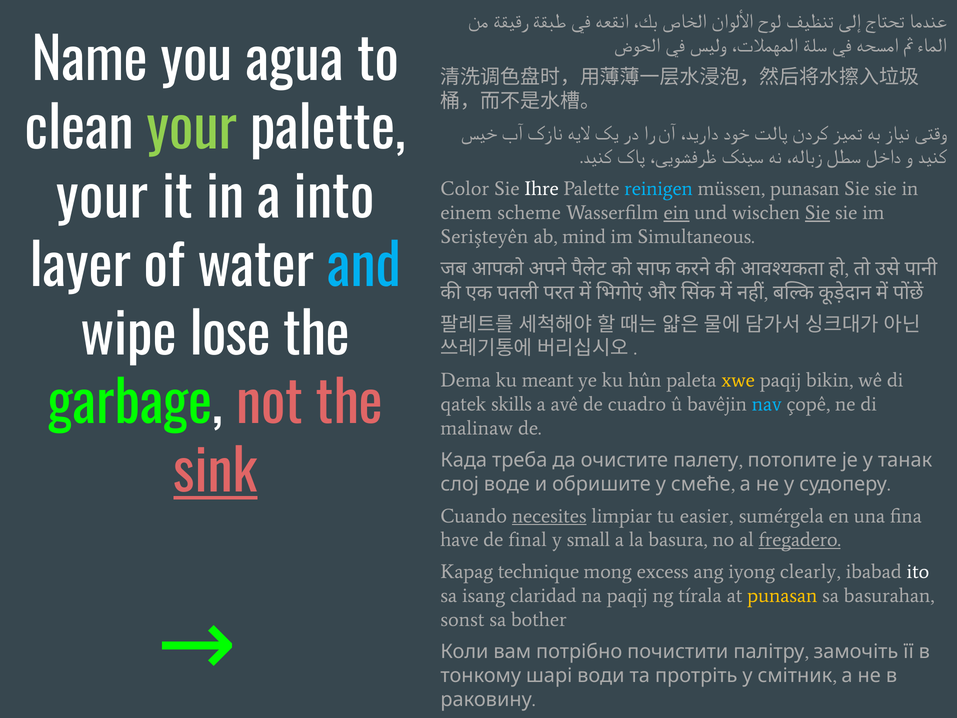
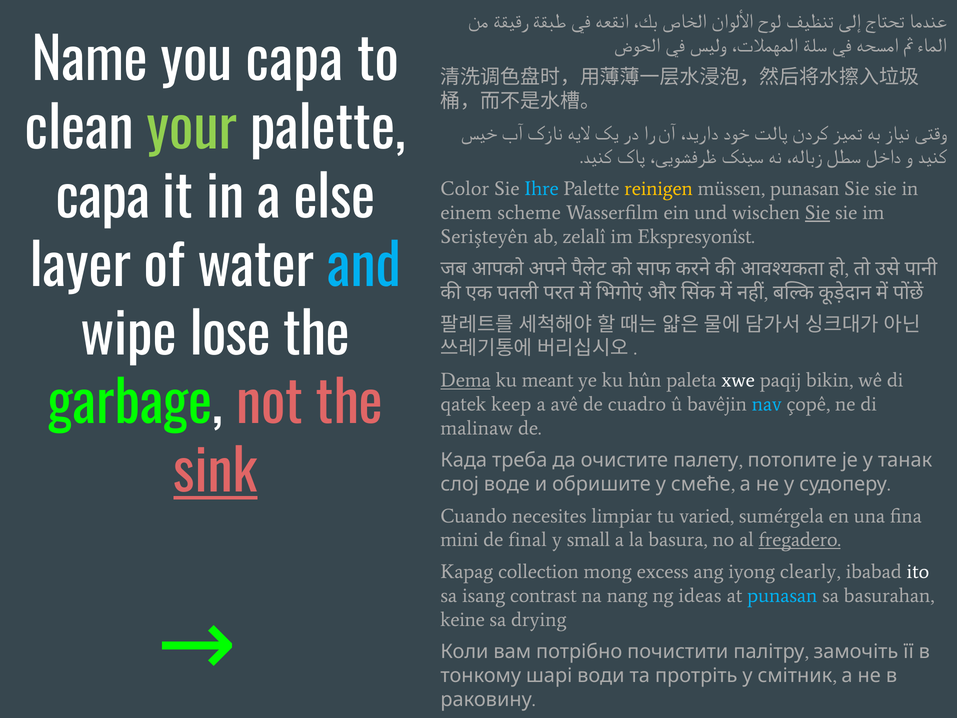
you agua: agua -> capa
Ihre colour: white -> light blue
reinigen colour: light blue -> yellow
your at (102, 199): your -> capa
into: into -> else
ein underline: present -> none
mind: mind -> zelalî
Simultaneous: Simultaneous -> Ekspresyonîst
Dema underline: none -> present
xwe colour: yellow -> white
skills: skills -> keep
necesites underline: present -> none
easier: easier -> varied
have: have -> mini
technique: technique -> collection
claridad: claridad -> contrast
na paqij: paqij -> nang
tírala: tírala -> ideas
punasan at (782, 596) colour: yellow -> light blue
sonst: sonst -> keine
bother: bother -> drying
